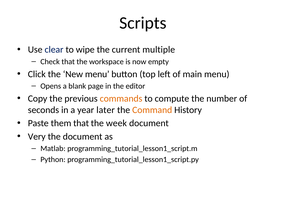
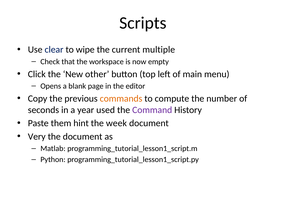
New menu: menu -> other
later: later -> used
Command colour: orange -> purple
them that: that -> hint
